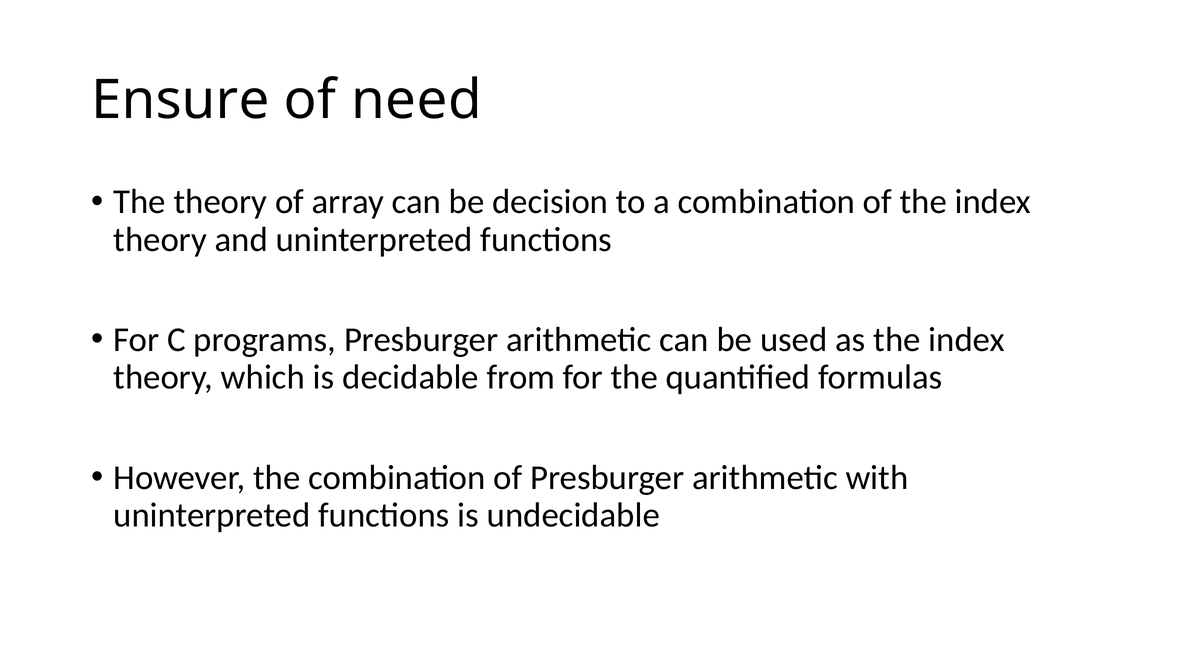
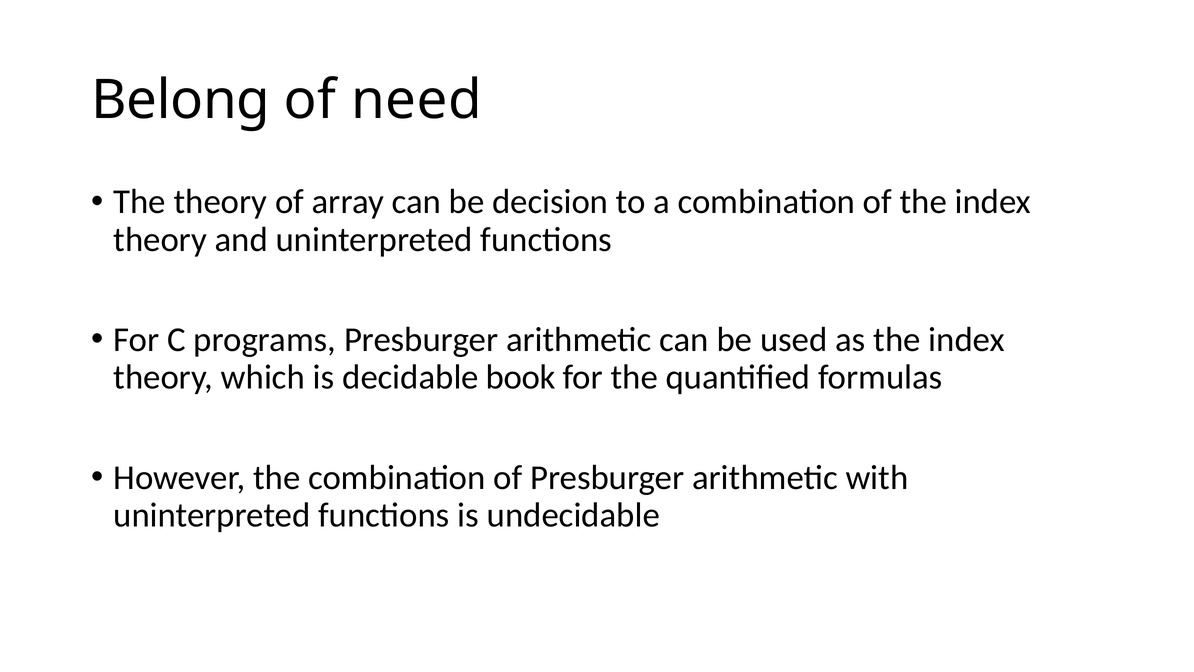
Ensure: Ensure -> Belong
from: from -> book
